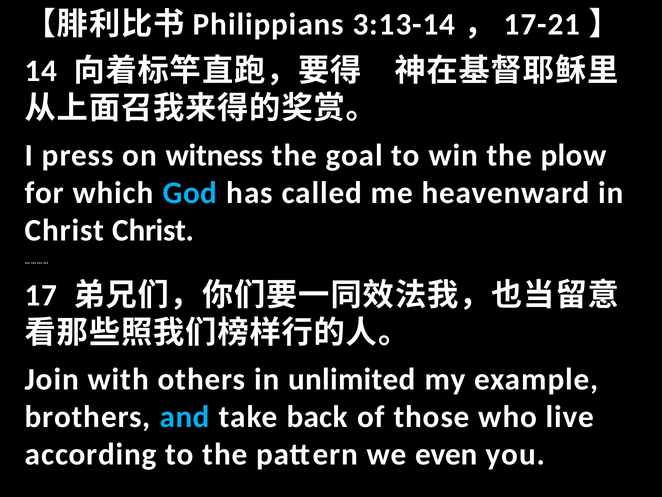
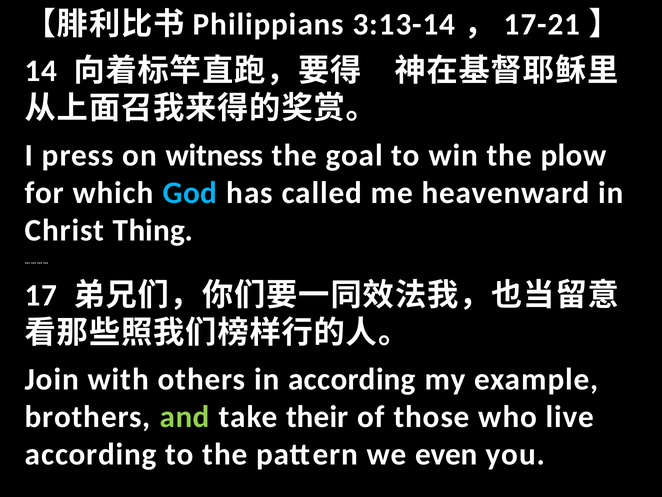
Christ Christ: Christ -> Thing
in unlimited: unlimited -> according
and colour: light blue -> light green
back: back -> their
